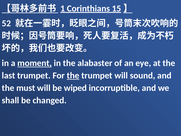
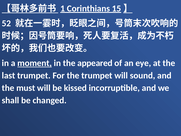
alabaster: alabaster -> appeared
the at (73, 75) underline: present -> none
wiped: wiped -> kissed
